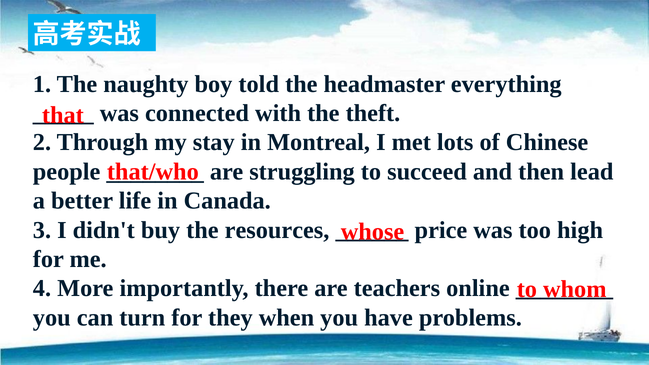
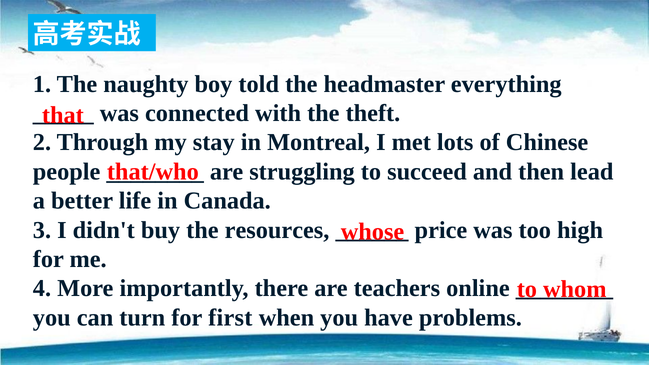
they: they -> first
